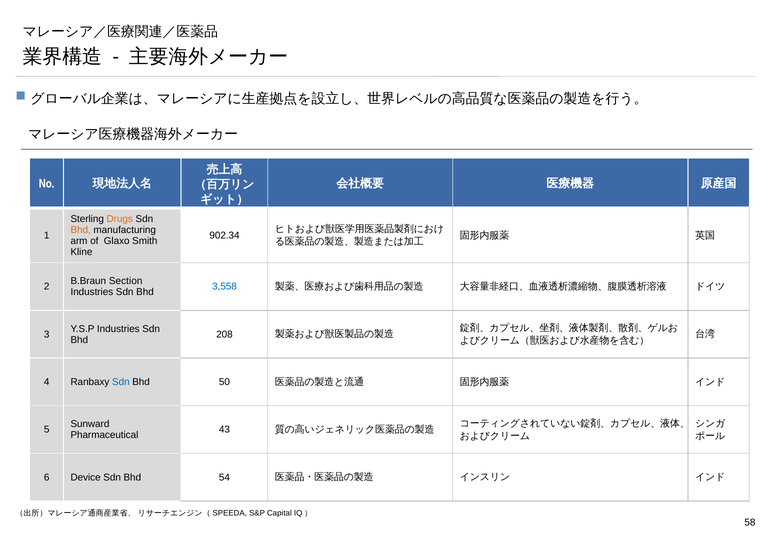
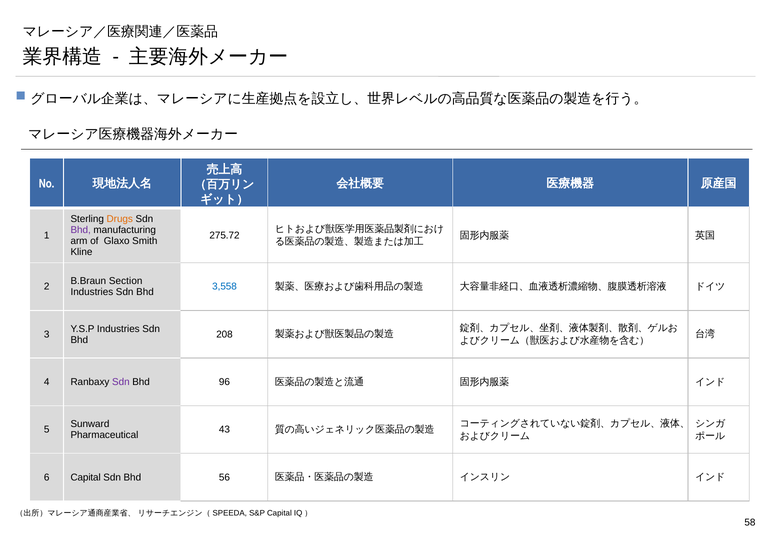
Bhd at (81, 230) colour: orange -> purple
902.34: 902.34 -> 275.72
Sdn at (121, 382) colour: blue -> purple
50: 50 -> 96
6 Device: Device -> Capital
54: 54 -> 56
